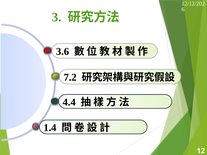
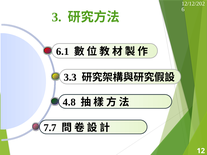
3.6: 3.6 -> 6.1
7.2: 7.2 -> 3.3
4.4: 4.4 -> 4.8
1.4: 1.4 -> 7.7
